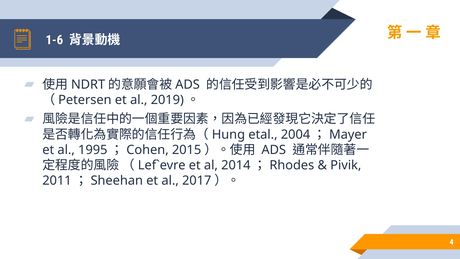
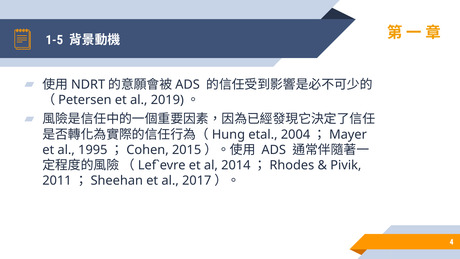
1-6: 1-6 -> 1-5
